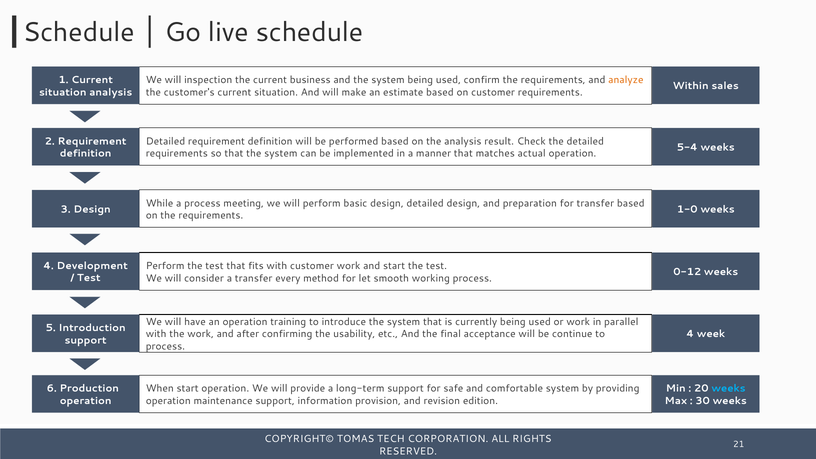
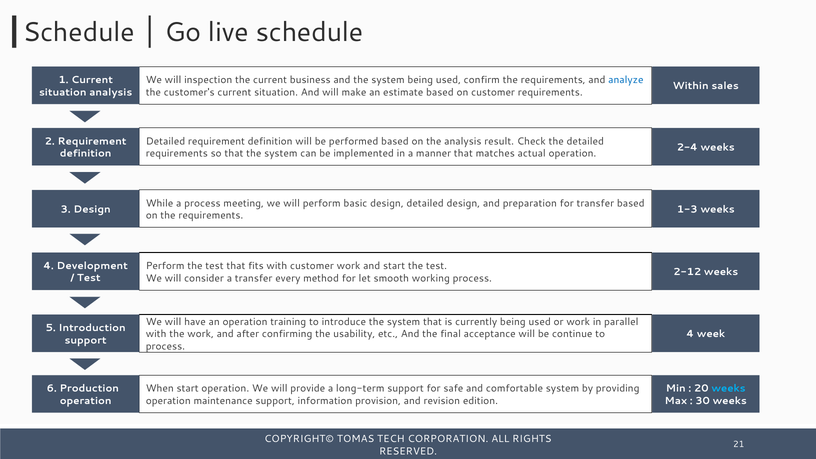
analyze colour: orange -> blue
5-4: 5-4 -> 2-4
1-0: 1-0 -> 1-3
0-12: 0-12 -> 2-12
